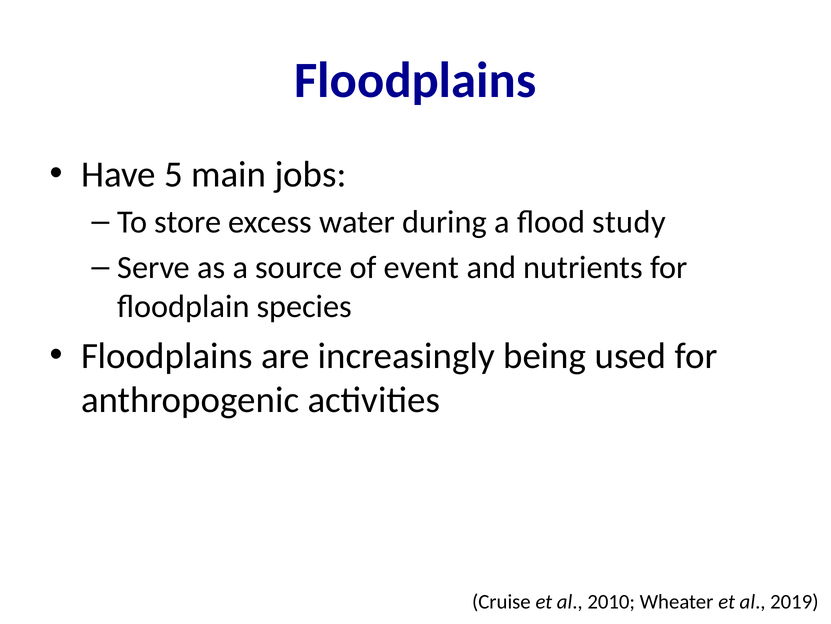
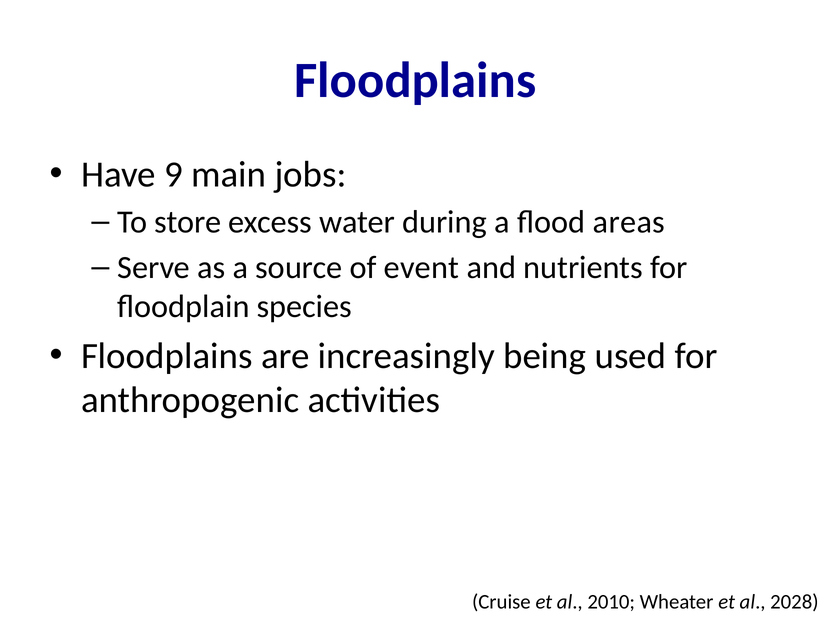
5: 5 -> 9
study: study -> areas
2019: 2019 -> 2028
